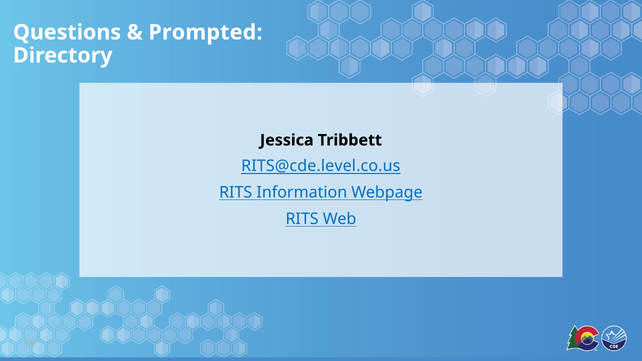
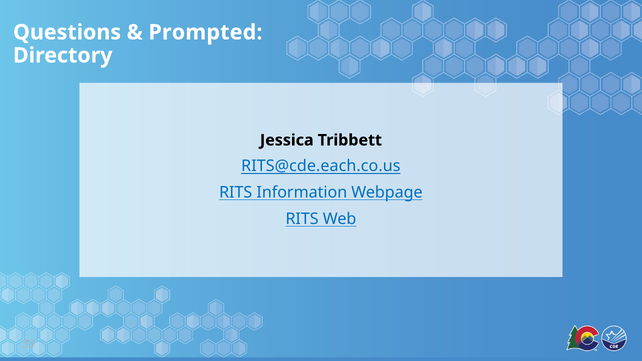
RITS@cde.level.co.us: RITS@cde.level.co.us -> RITS@cde.each.co.us
